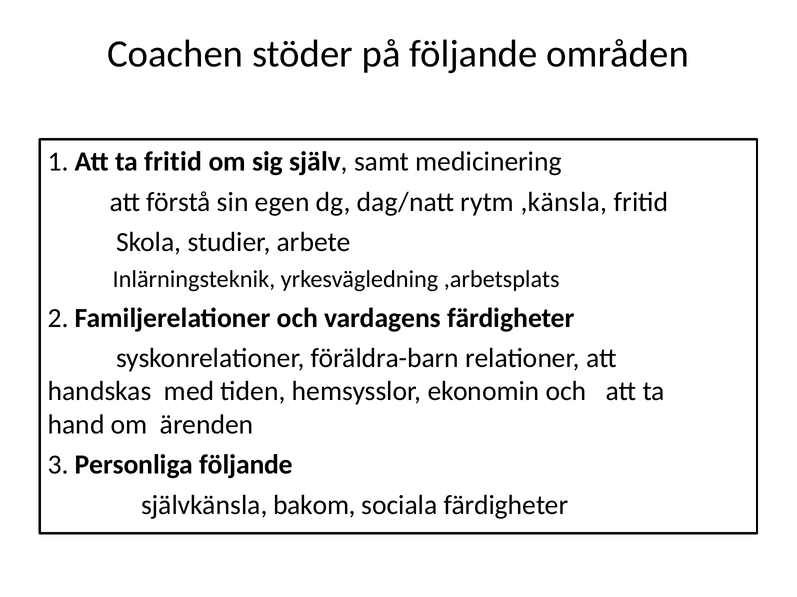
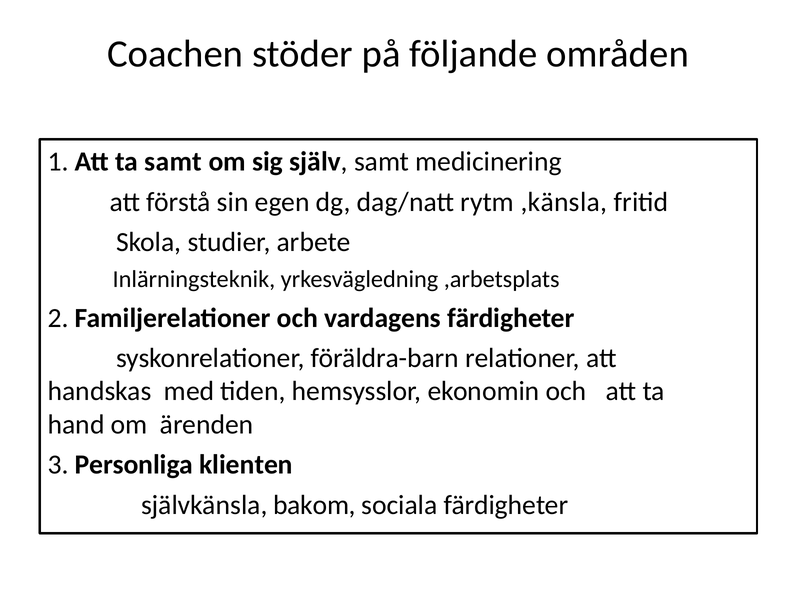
ta fritid: fritid -> samt
Personliga följande: följande -> klienten
